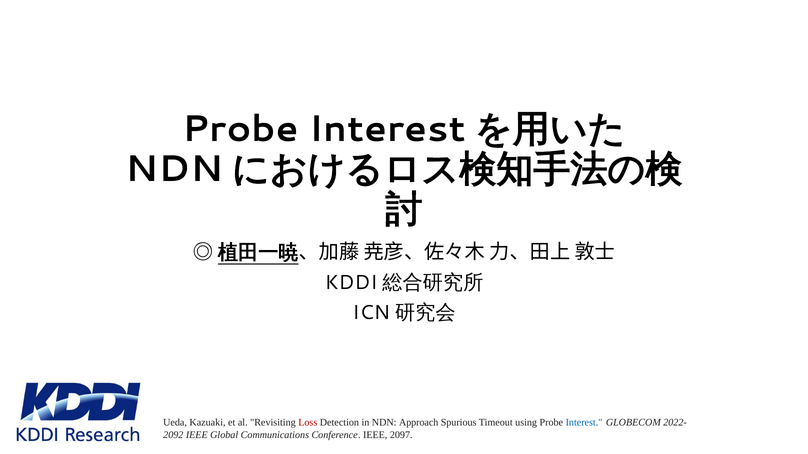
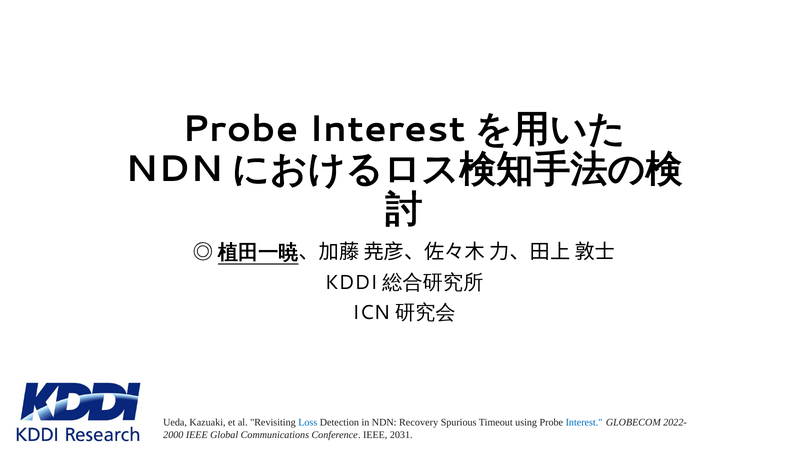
Loss colour: red -> blue
Approach: Approach -> Recovery
2092: 2092 -> 2000
2097: 2097 -> 2031
